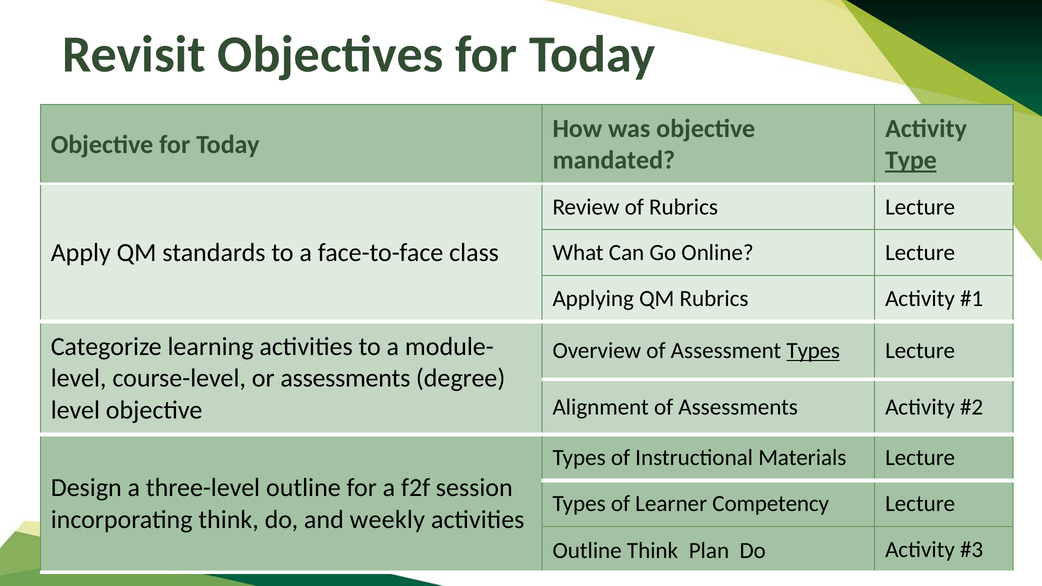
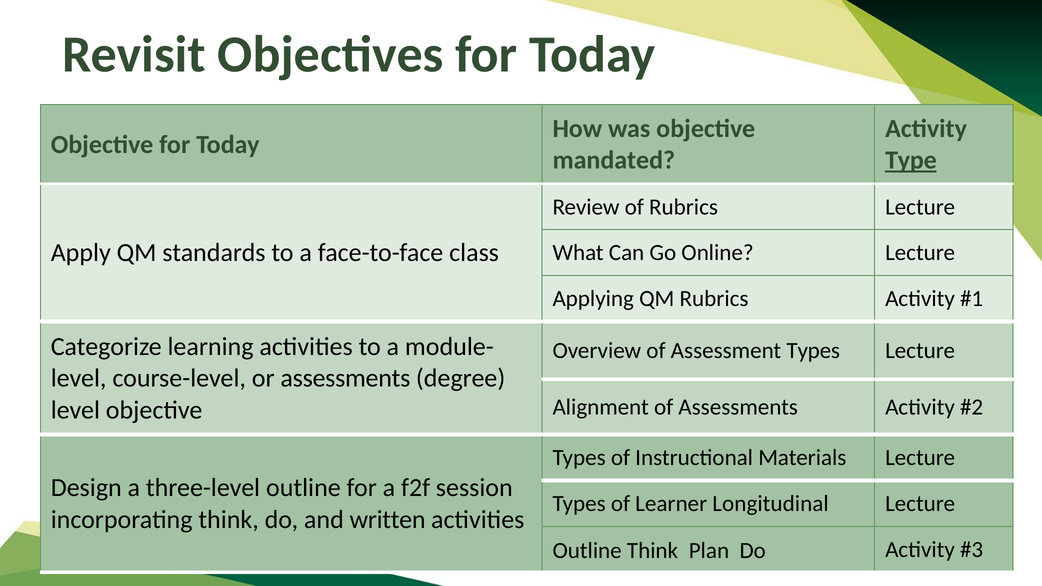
Types at (813, 351) underline: present -> none
Competency: Competency -> Longitudinal
weekly: weekly -> written
